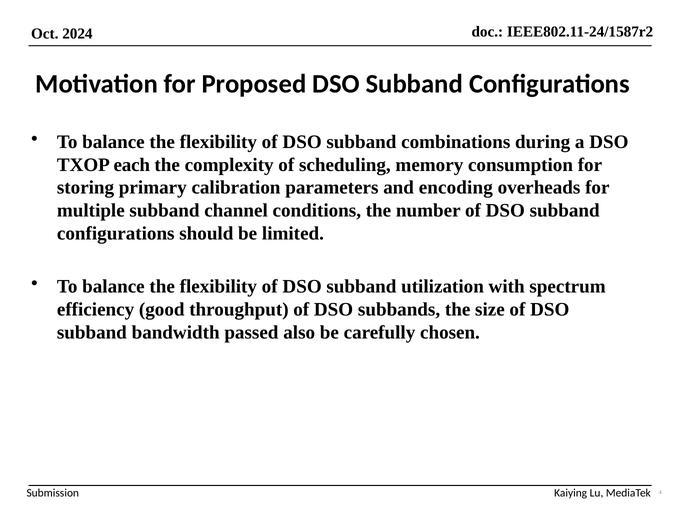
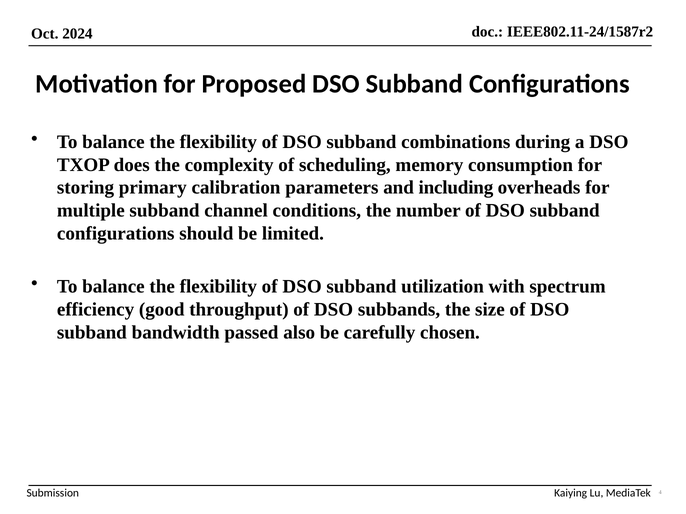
each: each -> does
encoding: encoding -> including
